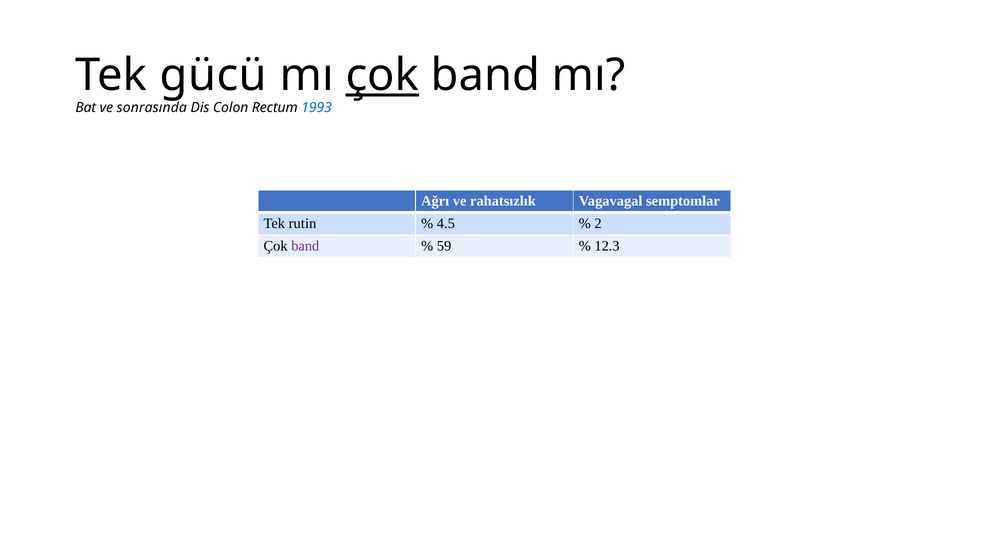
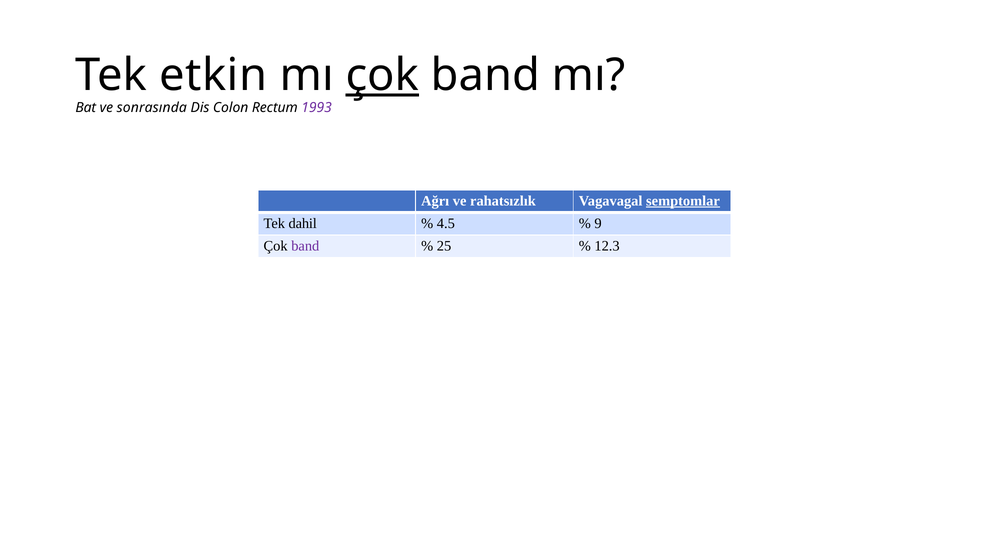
gücü: gücü -> etkin
1993 colour: blue -> purple
semptomlar underline: none -> present
rutin: rutin -> dahil
2: 2 -> 9
59: 59 -> 25
